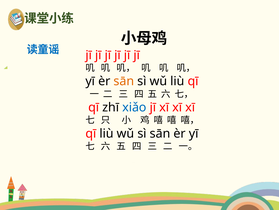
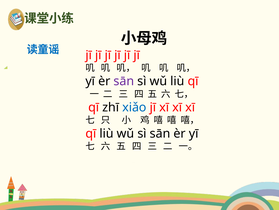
sān at (124, 81) colour: orange -> purple
